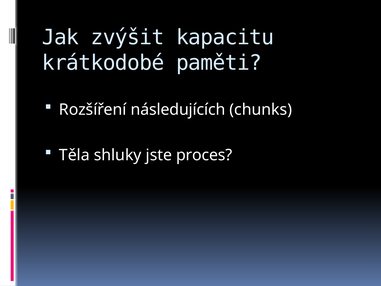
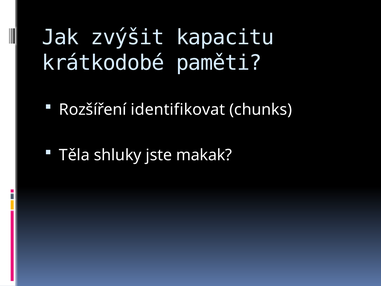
následujících: následujících -> identifikovat
proces: proces -> makak
